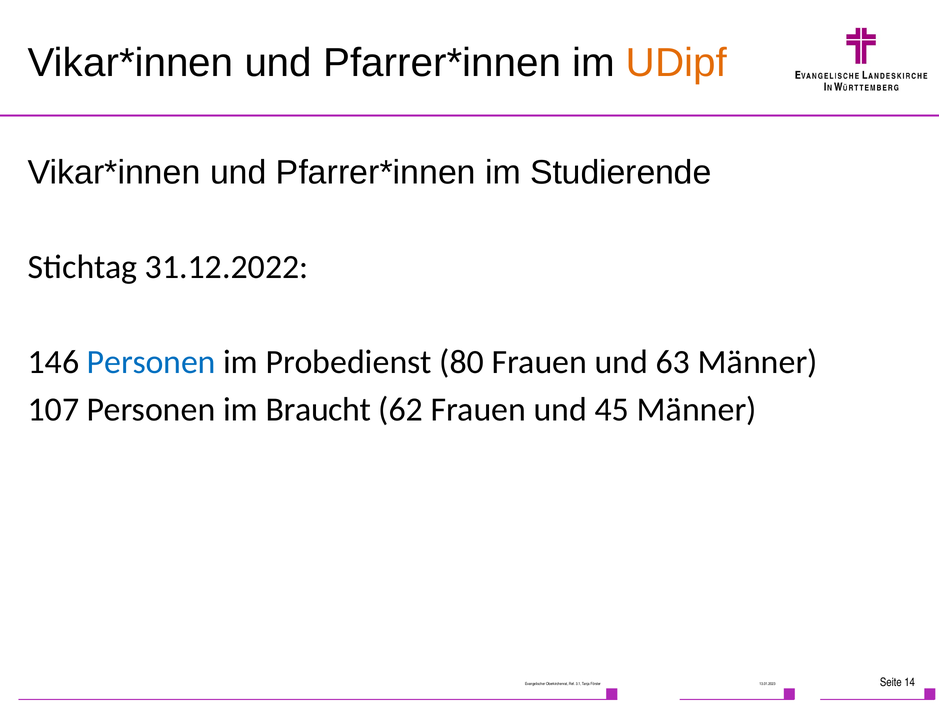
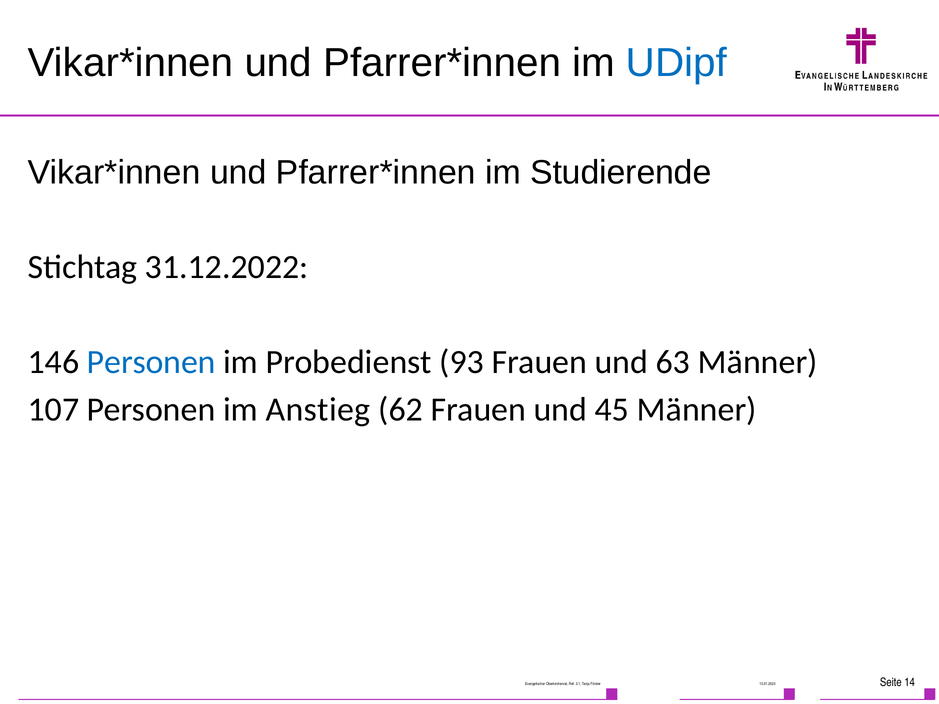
UDipf colour: orange -> blue
80: 80 -> 93
Braucht: Braucht -> Anstieg
